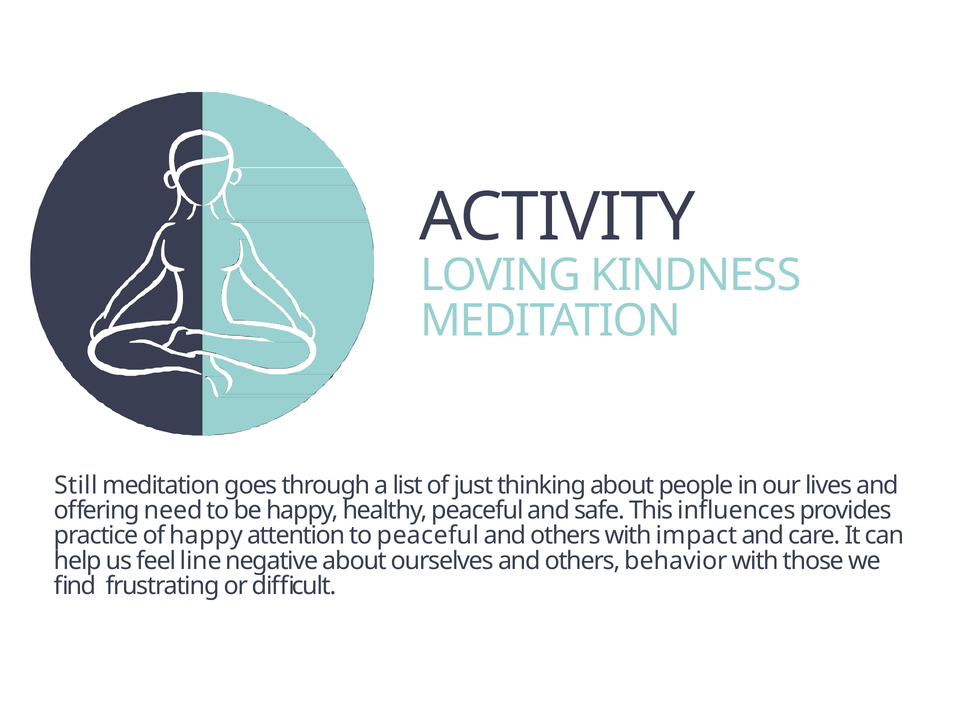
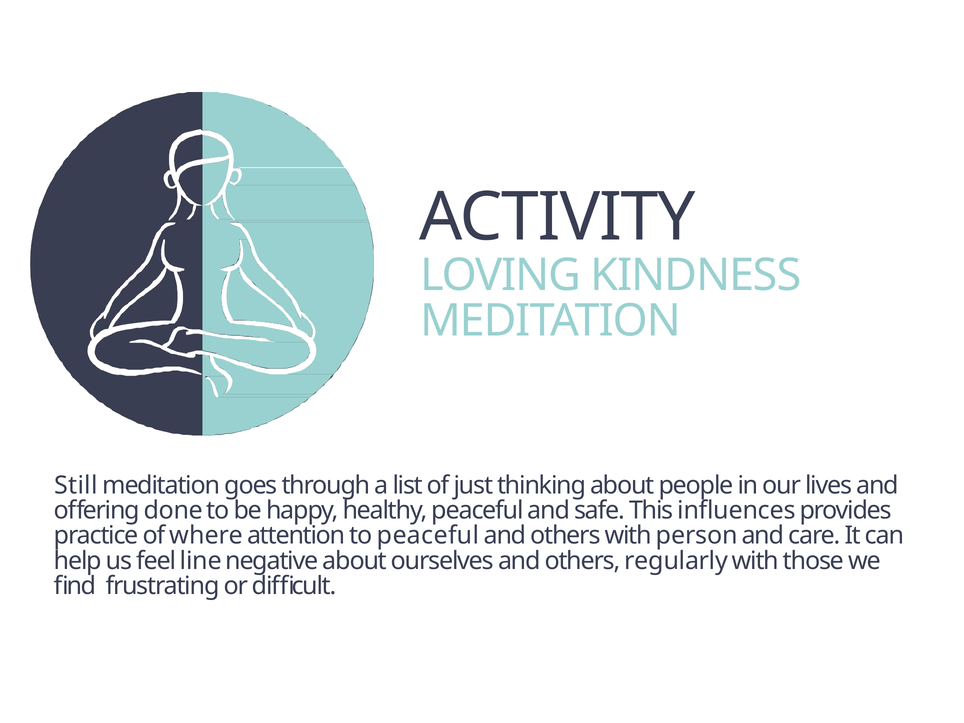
need: need -> done
of happy: happy -> where
impact: impact -> person
behavior: behavior -> regularly
